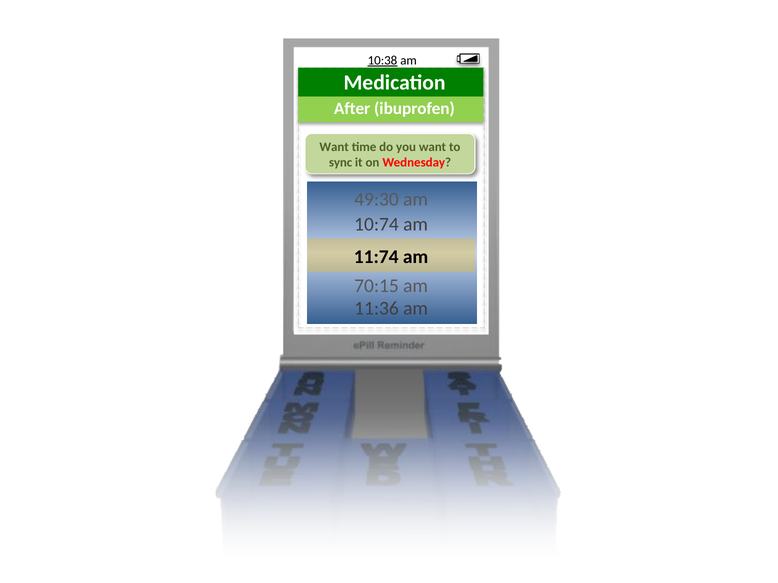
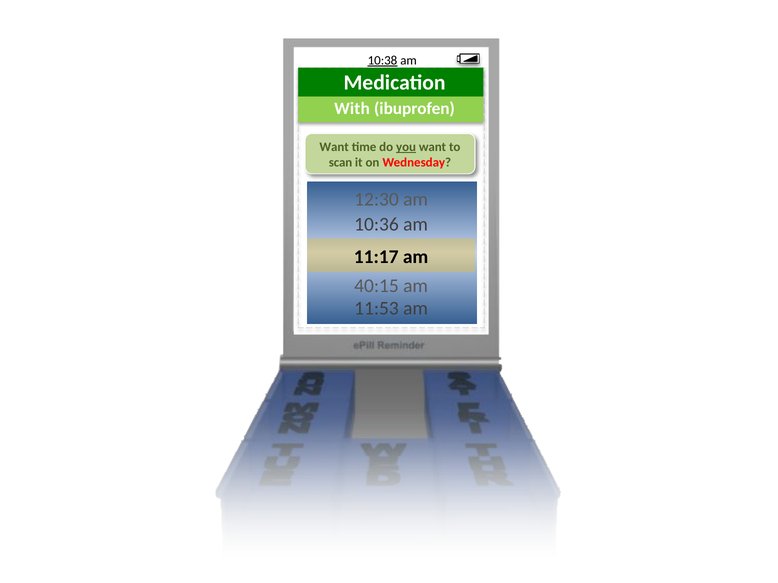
After: After -> With
you underline: none -> present
sync: sync -> scan
49:30: 49:30 -> 12:30
10:74: 10:74 -> 10:36
11:74: 11:74 -> 11:17
70:15: 70:15 -> 40:15
11:36: 11:36 -> 11:53
